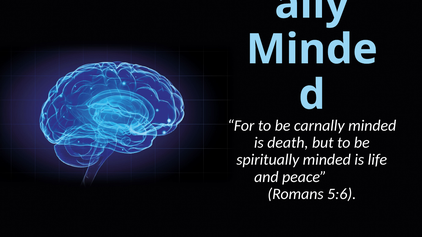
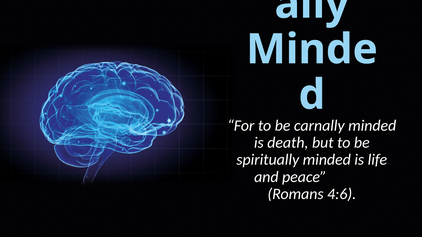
5:6: 5:6 -> 4:6
